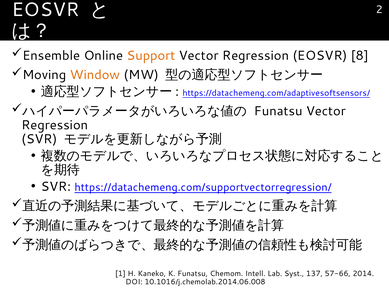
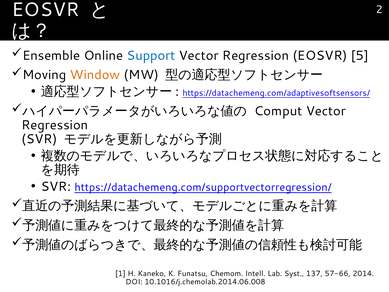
Support colour: orange -> blue
8: 8 -> 5
Funatsu at (278, 111): Funatsu -> Comput
